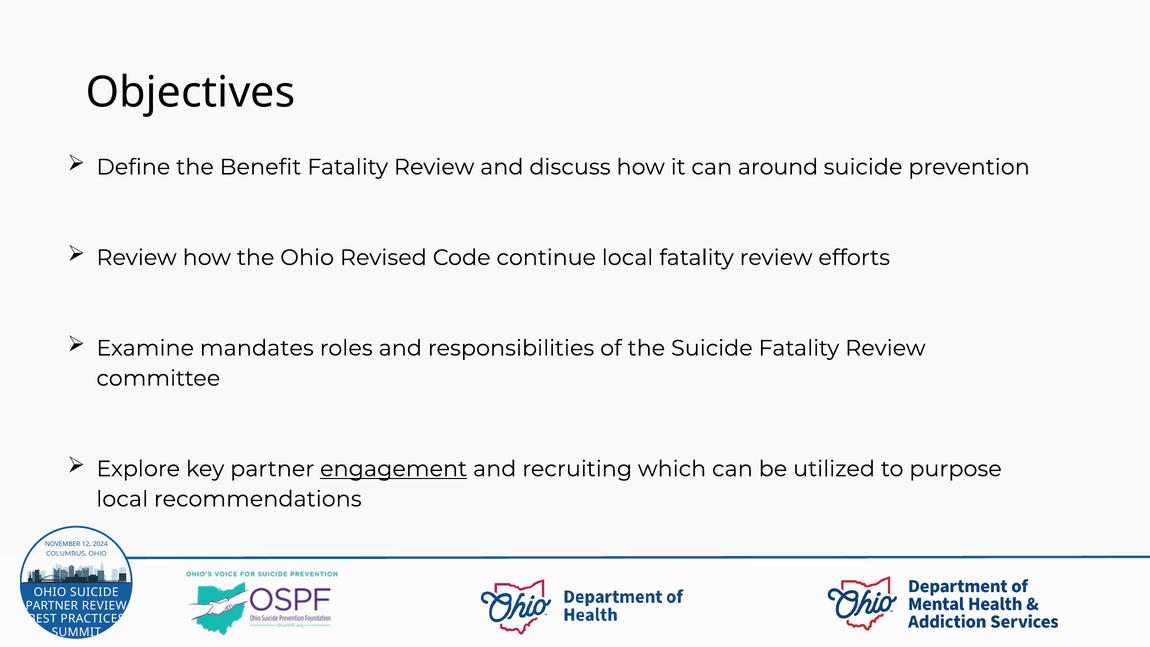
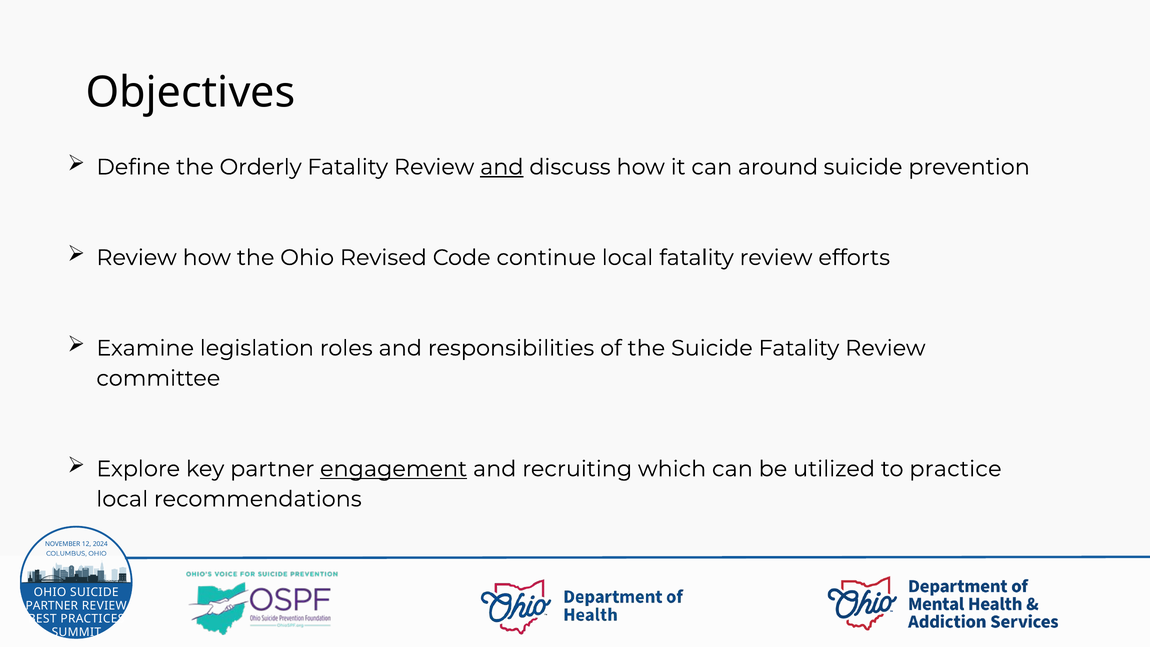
Benefit: Benefit -> Orderly
and at (502, 167) underline: none -> present
mandates: mandates -> legislation
purpose: purpose -> practice
